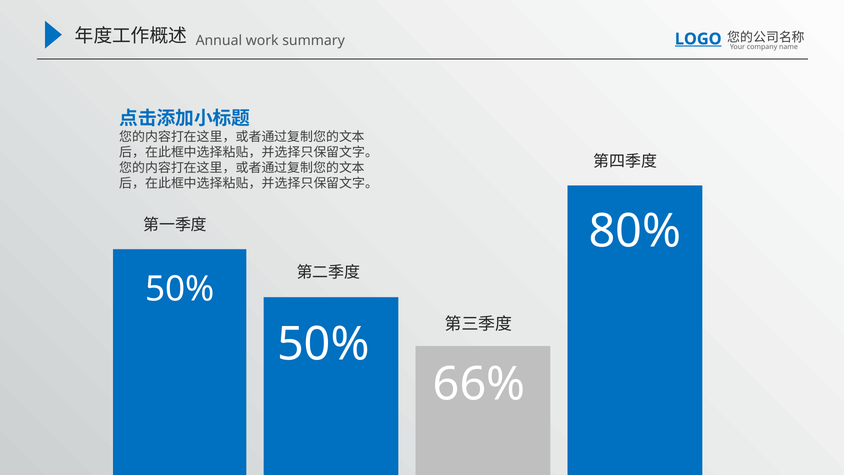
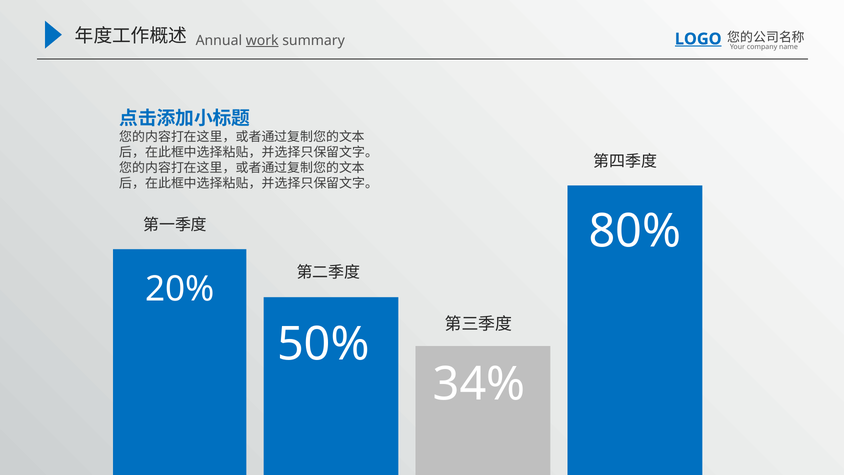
work underline: none -> present
50% at (180, 289): 50% -> 20%
66%: 66% -> 34%
